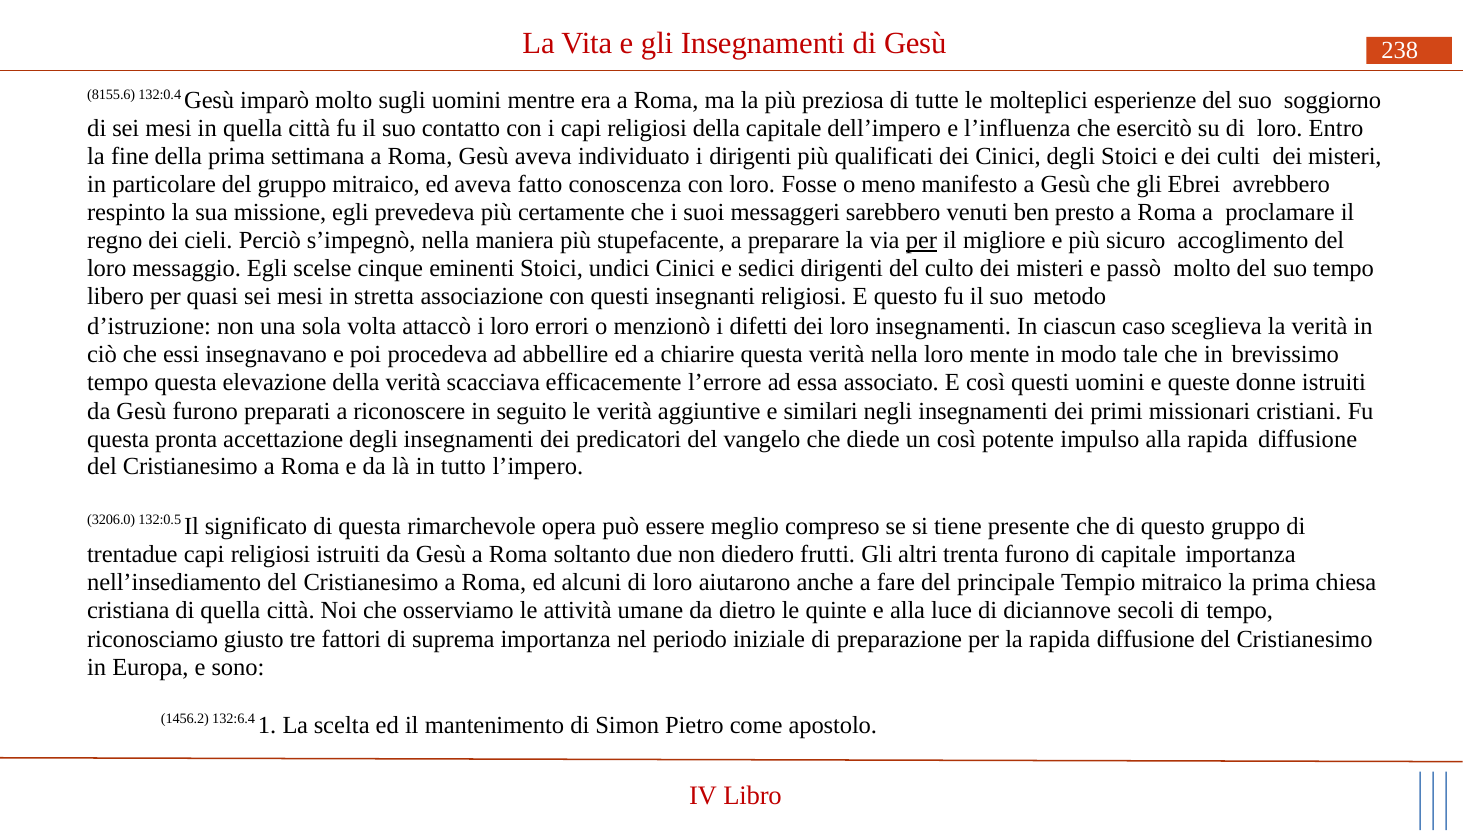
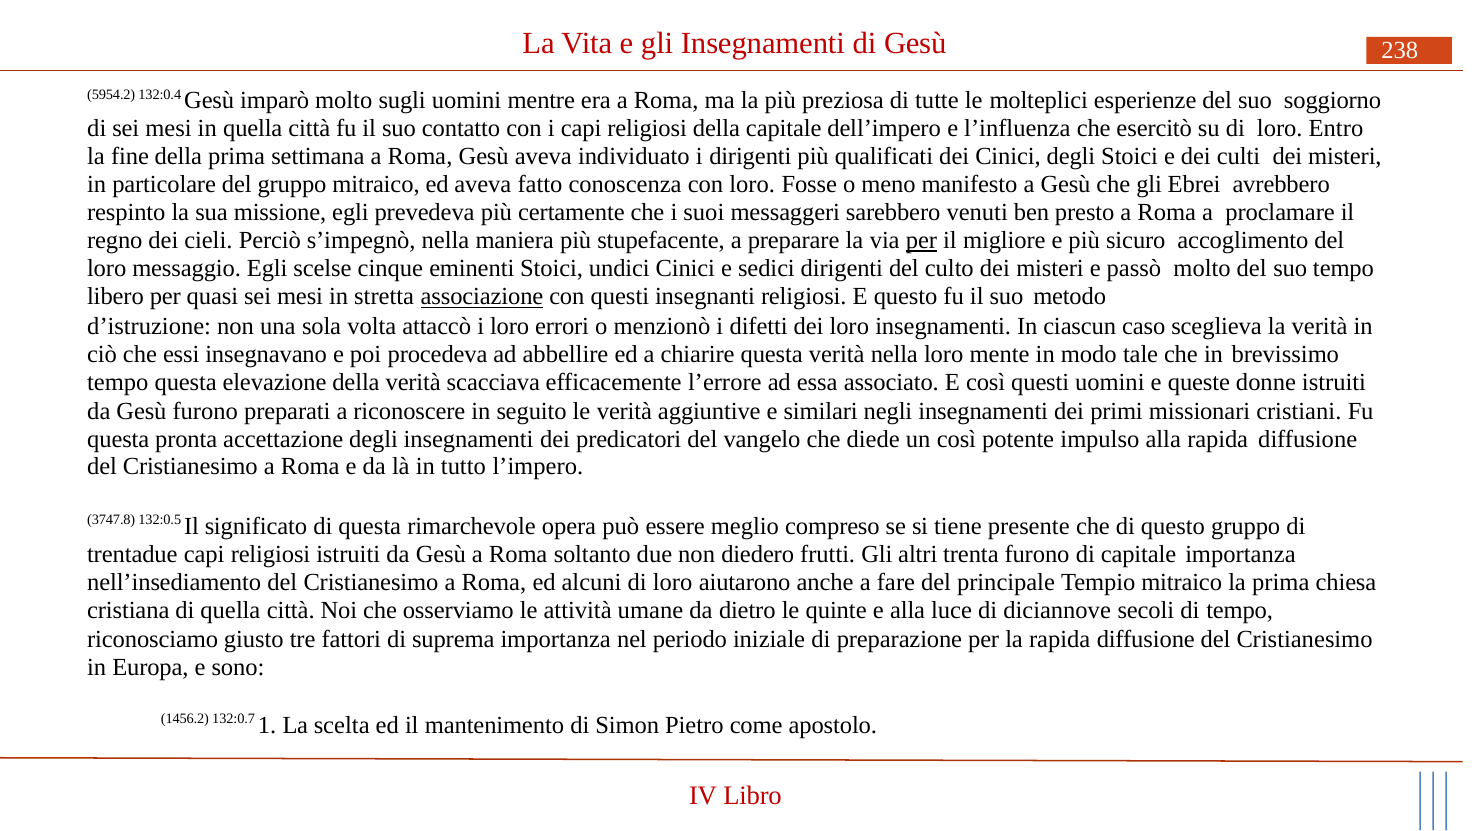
8155.6: 8155.6 -> 5954.2
associazione underline: none -> present
3206.0: 3206.0 -> 3747.8
132:6.4: 132:6.4 -> 132:0.7
